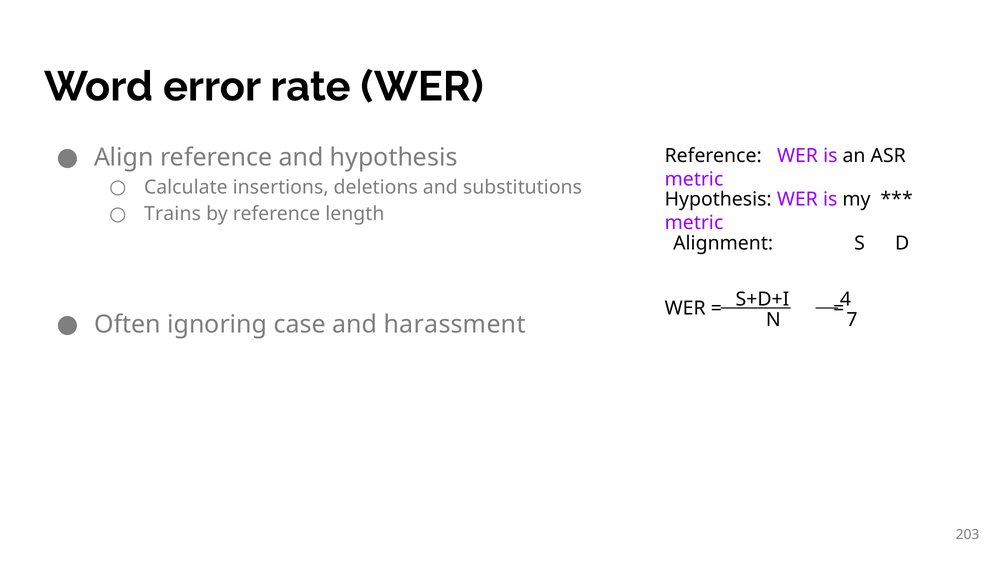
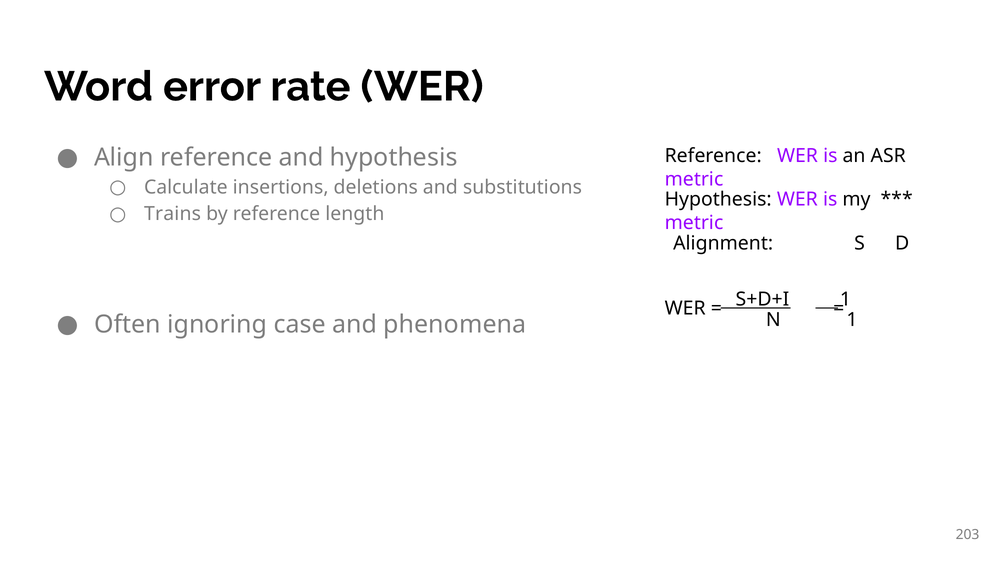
S+D+I 4: 4 -> 1
harassment: harassment -> phenomena
N 7: 7 -> 1
